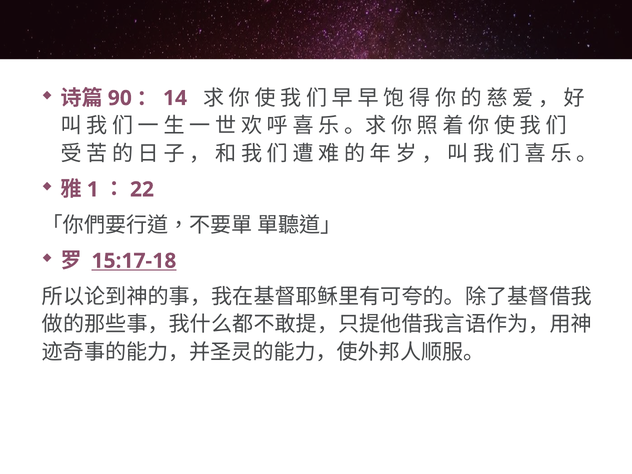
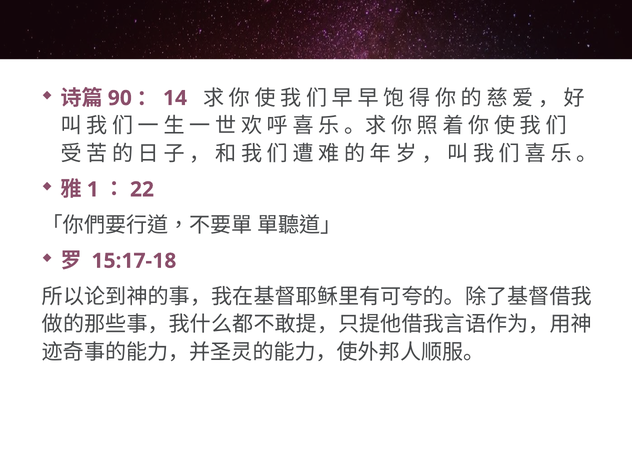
15:17-18 underline: present -> none
